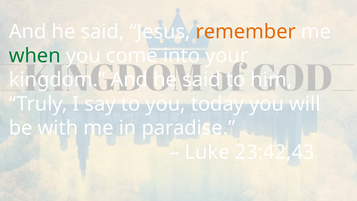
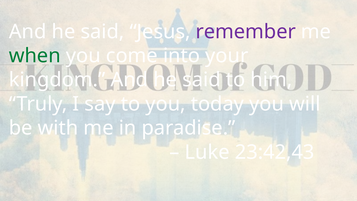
remember colour: orange -> purple
